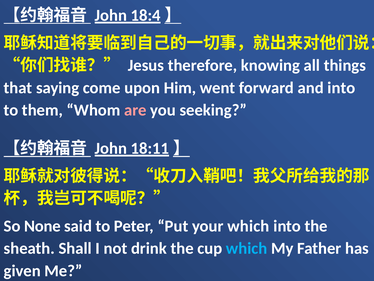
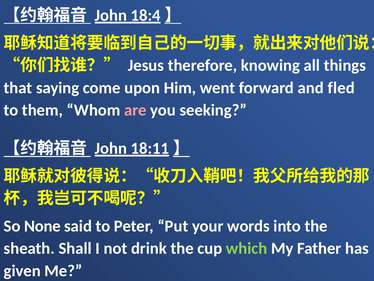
and into: into -> fled
your which: which -> words
which at (247, 248) colour: light blue -> light green
